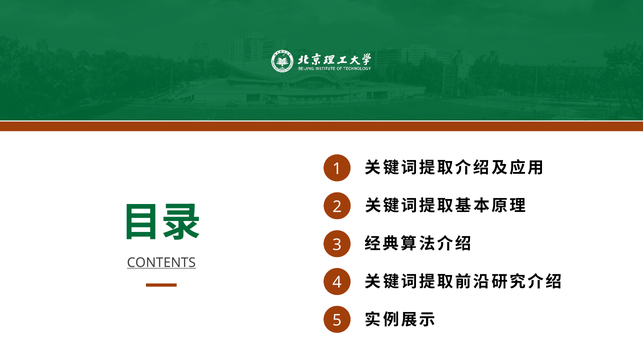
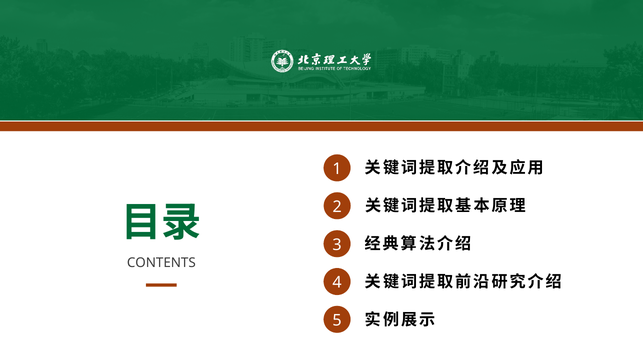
CONTENTS underline: present -> none
